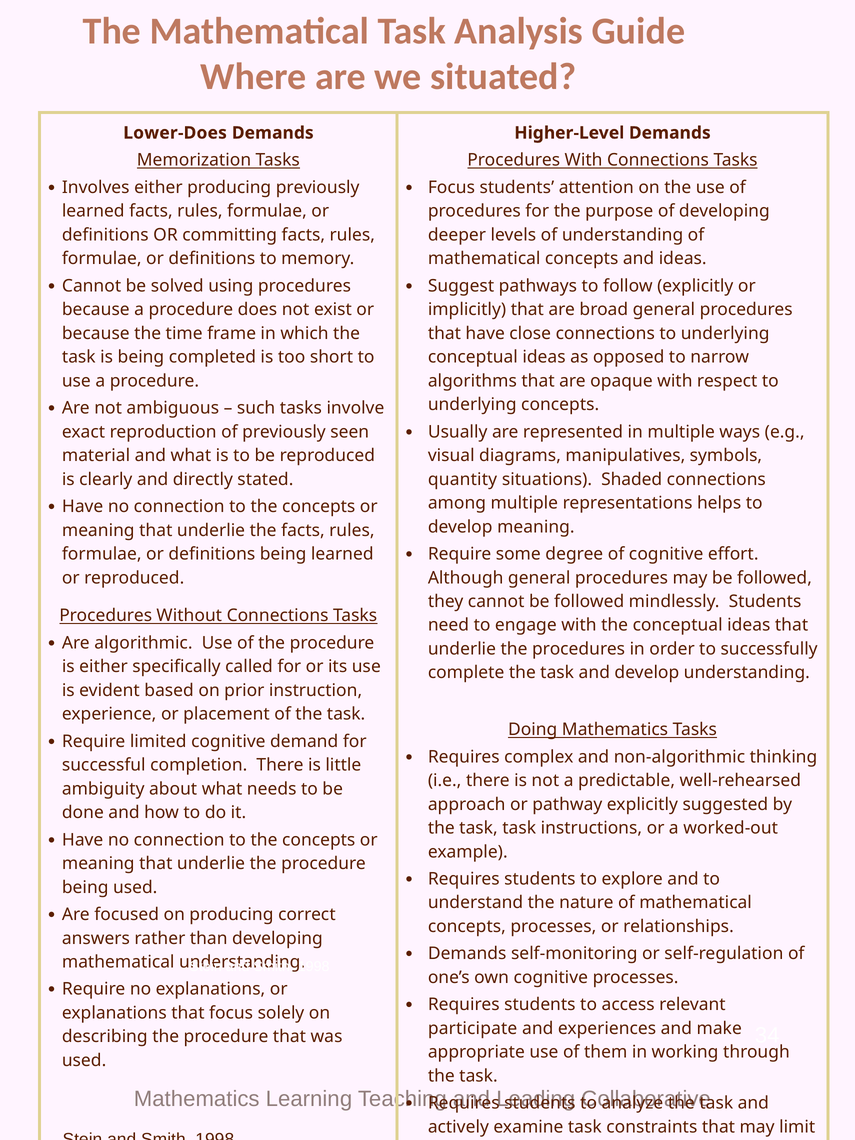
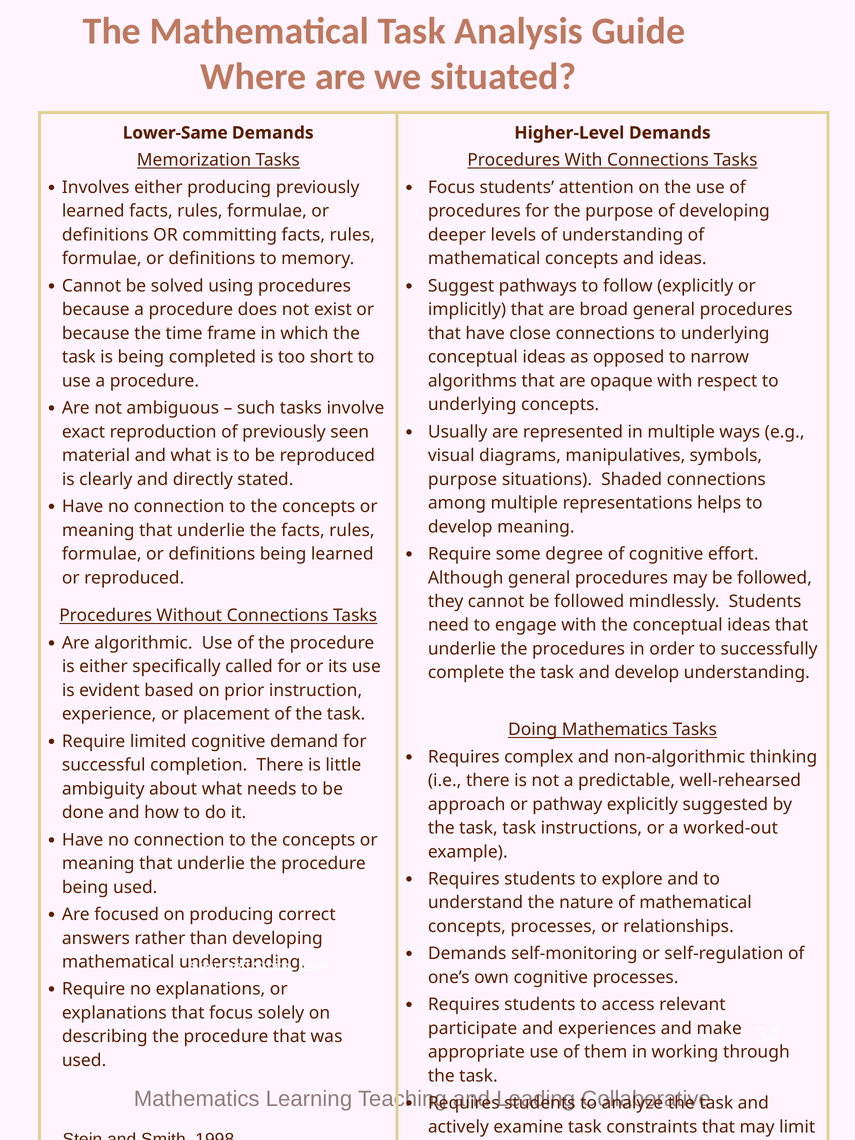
Lower-Does: Lower-Does -> Lower-Same
quantity at (463, 479): quantity -> purpose
